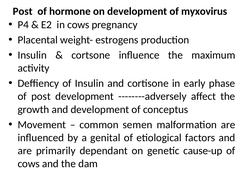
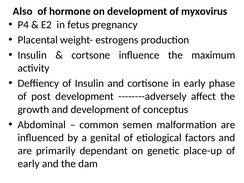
Post at (23, 11): Post -> Also
in cows: cows -> fetus
Movement: Movement -> Abdominal
cause-up: cause-up -> place-up
cows at (29, 164): cows -> early
